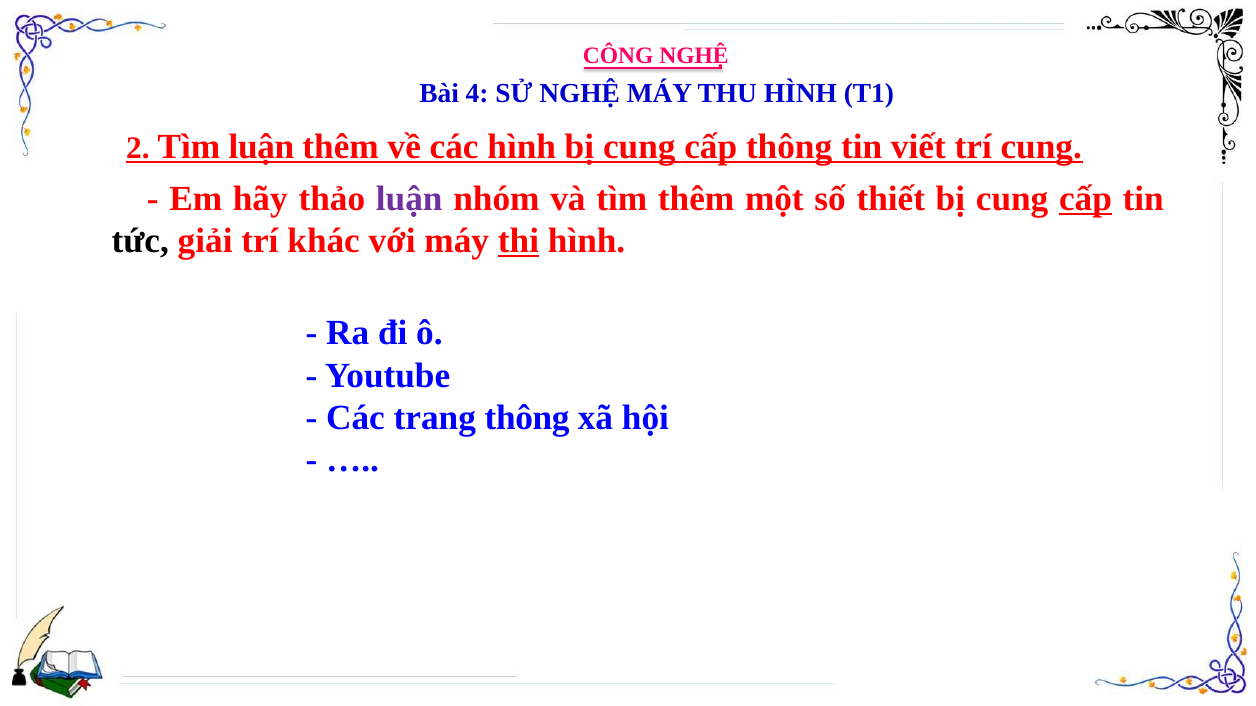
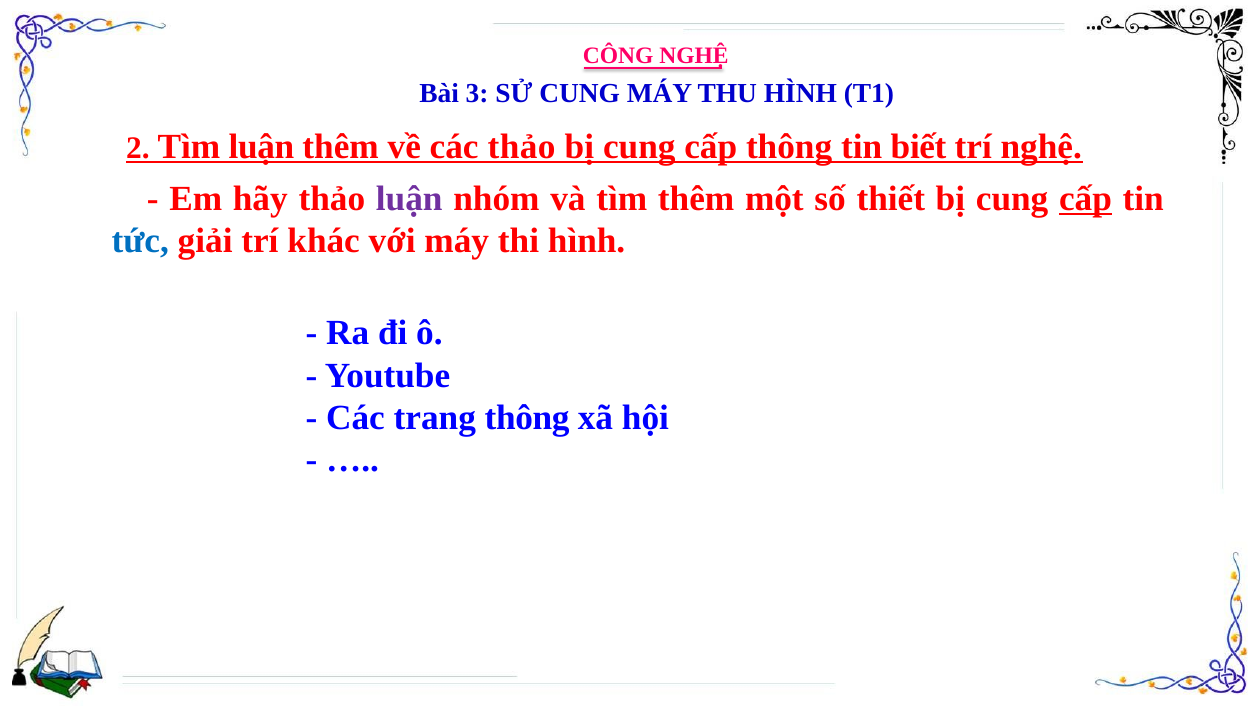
4: 4 -> 3
SỬ NGHỆ: NGHỆ -> CUNG
các hình: hình -> thảo
viết: viết -> biết
trí cung: cung -> nghệ
tức colour: black -> blue
thi underline: present -> none
